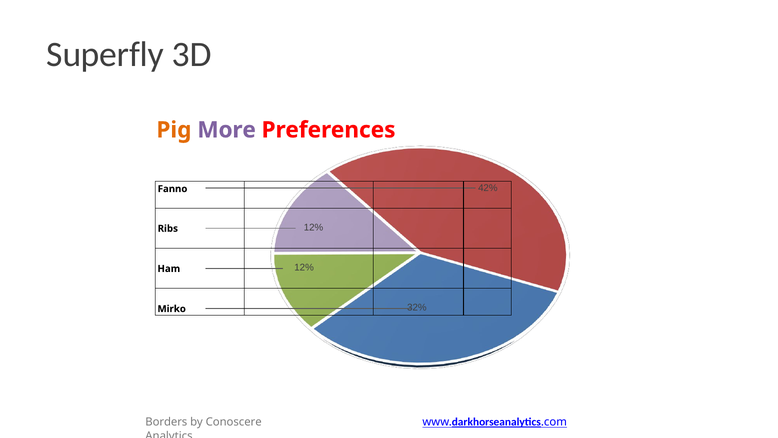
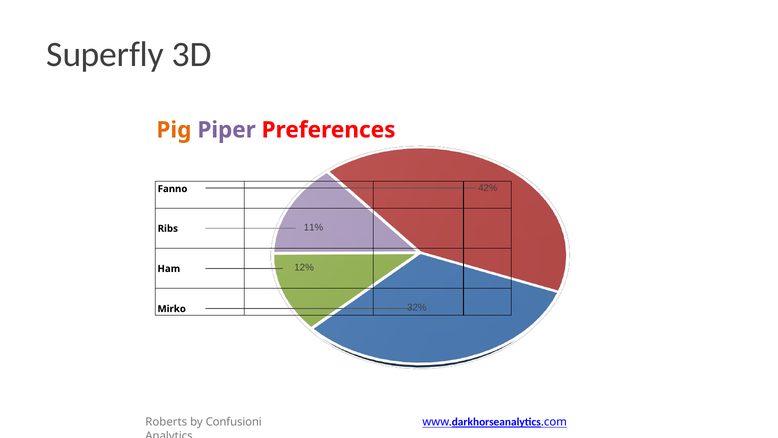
More: More -> Piper
Ribs 12%: 12% -> 11%
Borders: Borders -> Roberts
Conoscere: Conoscere -> Confusioni
